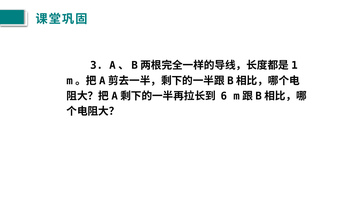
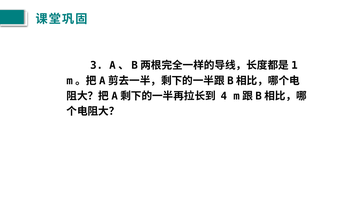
6: 6 -> 4
